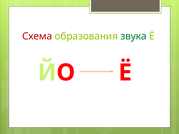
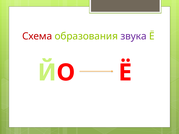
звука colour: green -> purple
